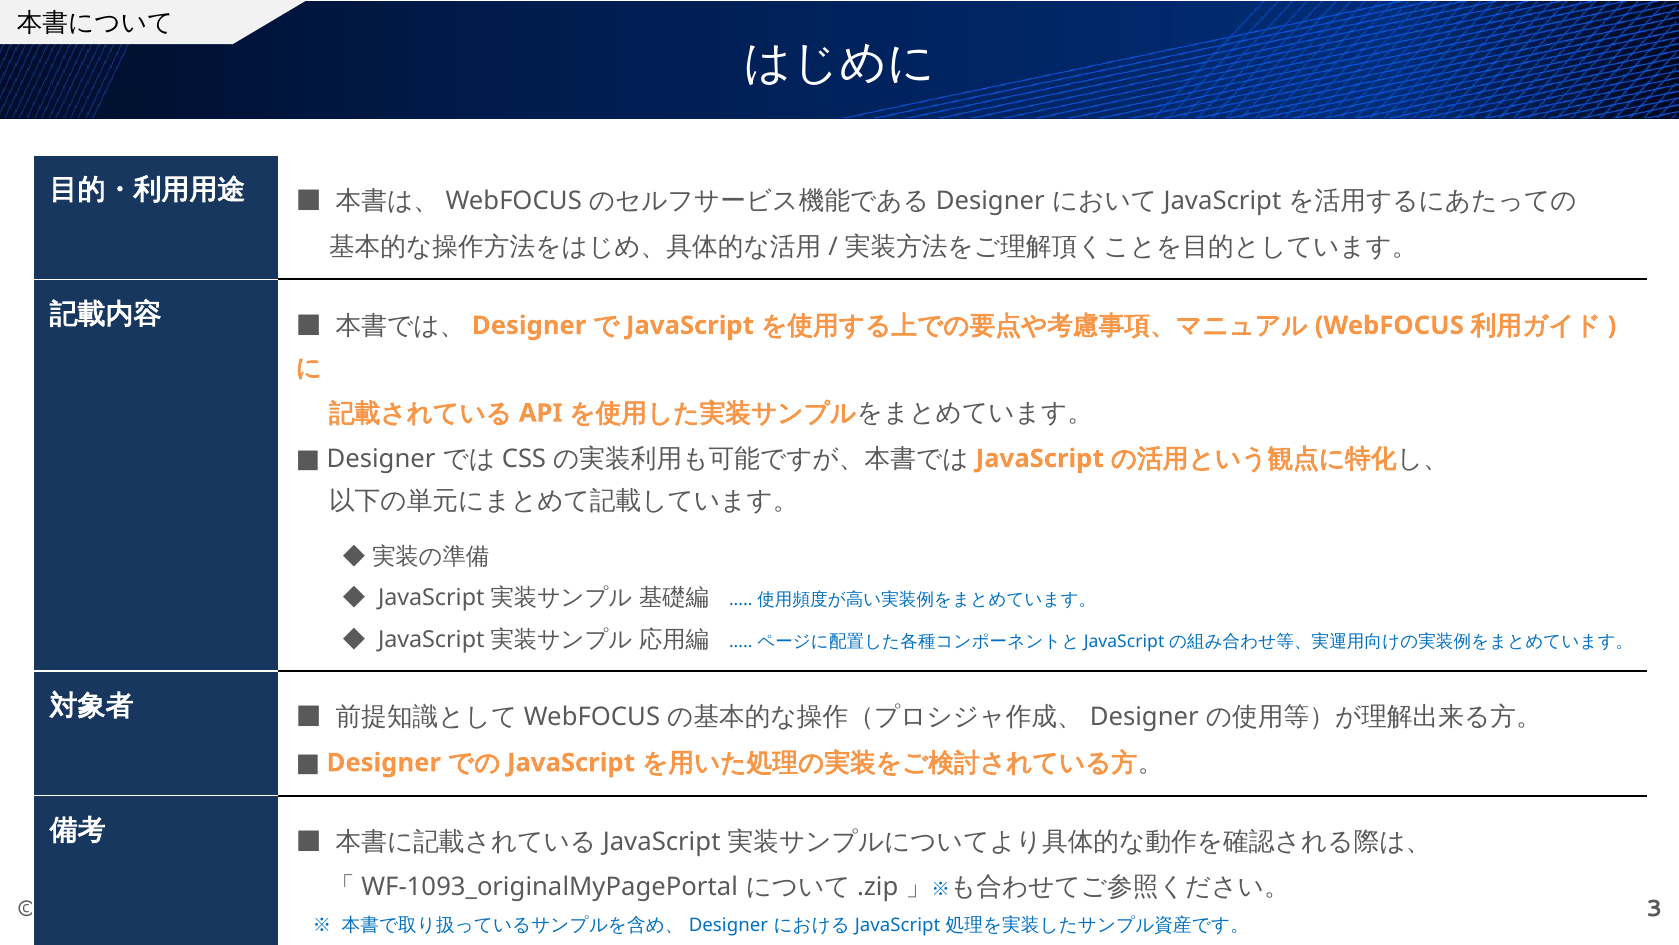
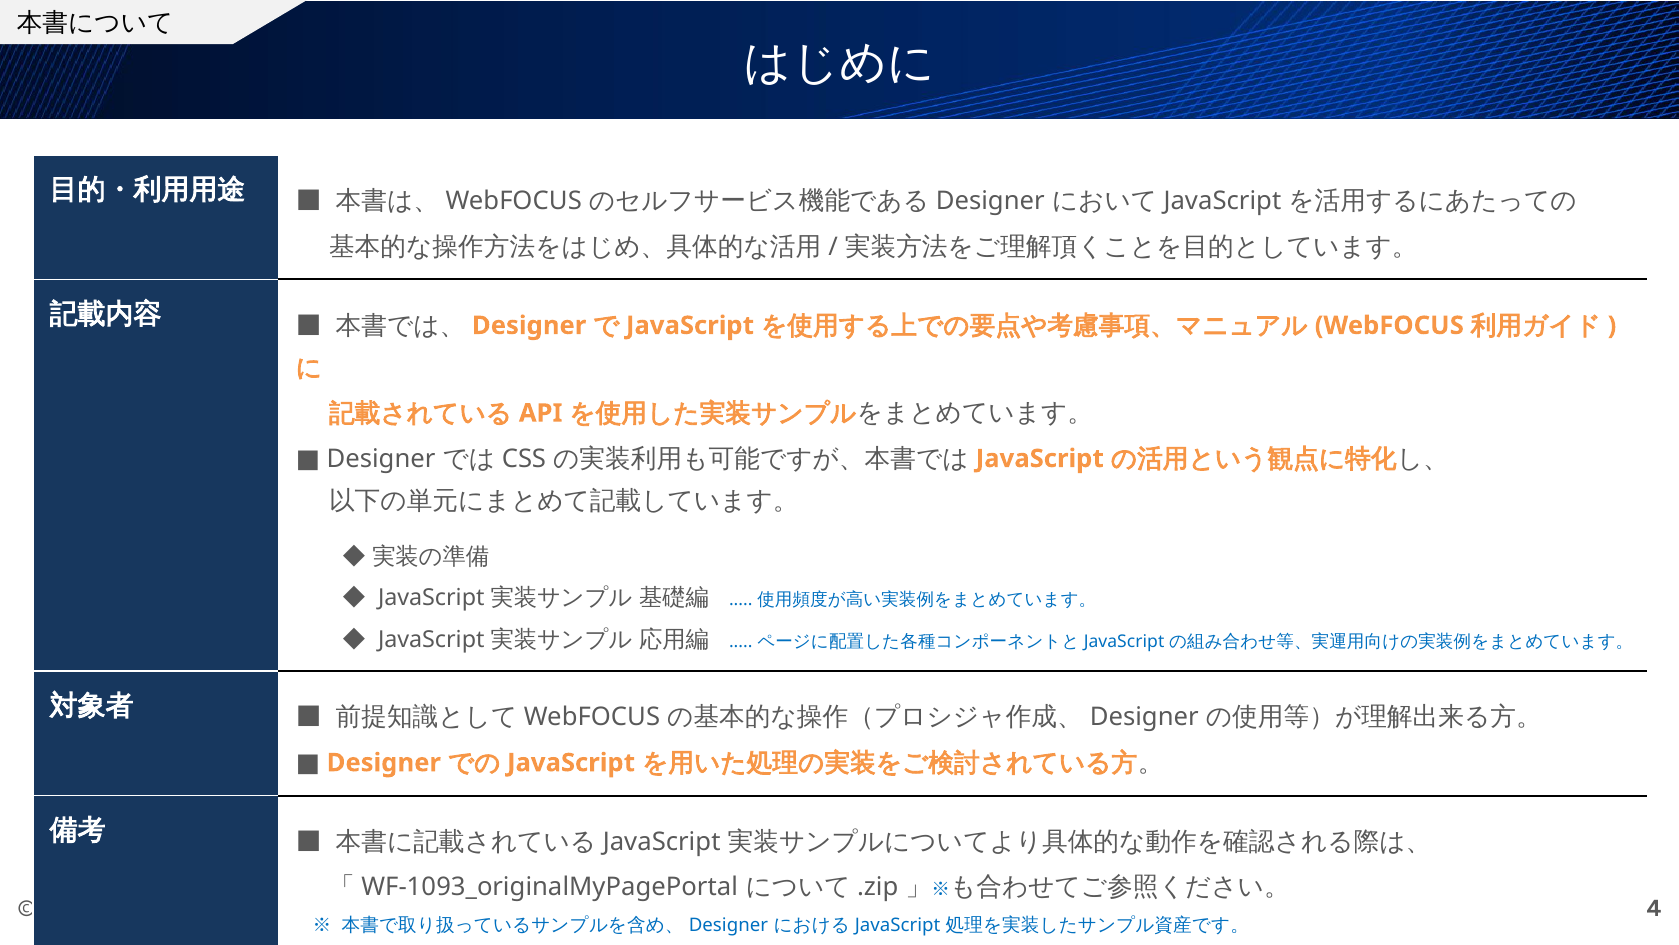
3: 3 -> 4
